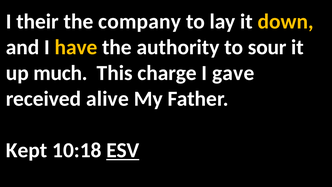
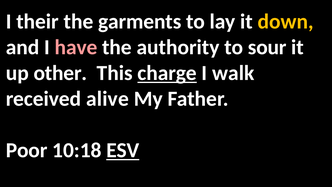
company: company -> garments
have colour: yellow -> pink
much: much -> other
charge underline: none -> present
gave: gave -> walk
Kept: Kept -> Poor
